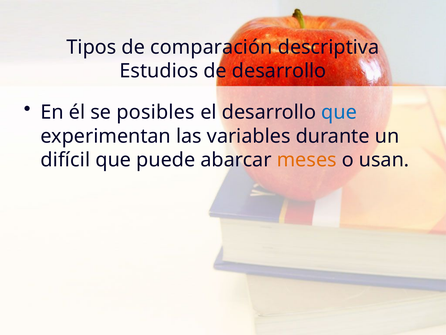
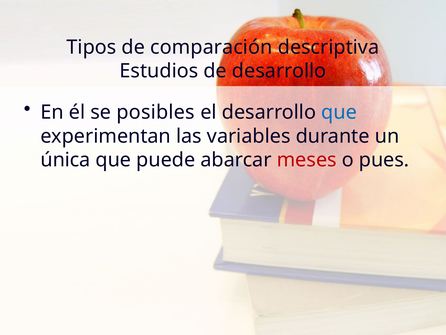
difícil: difícil -> única
meses colour: orange -> red
usan: usan -> pues
